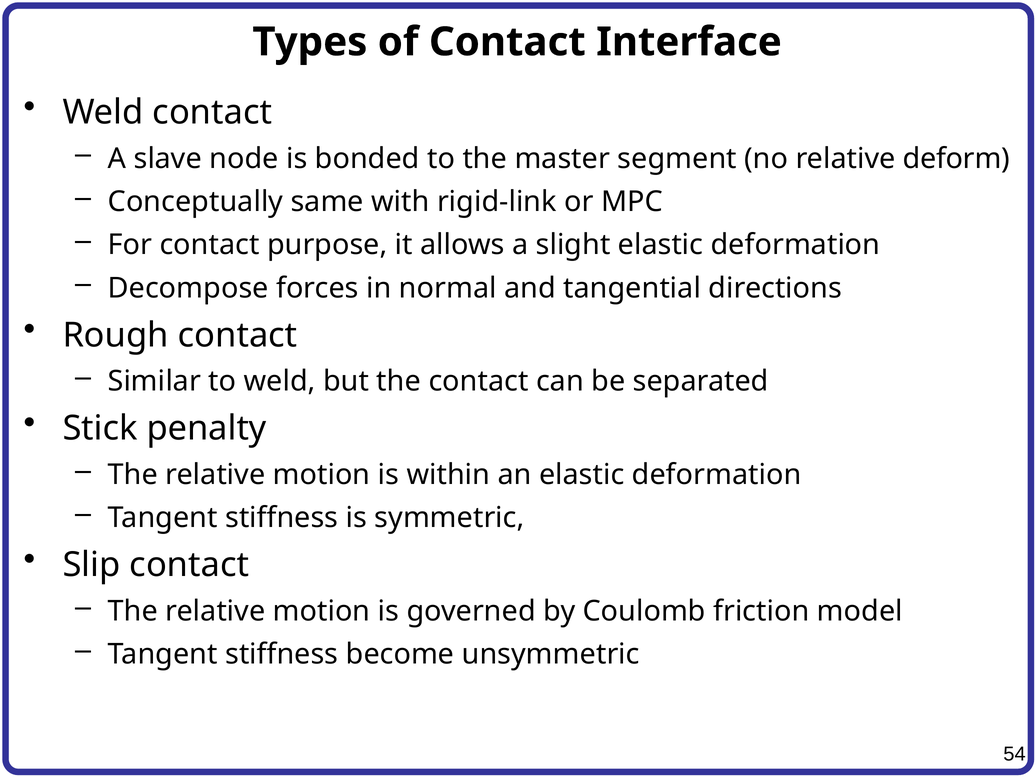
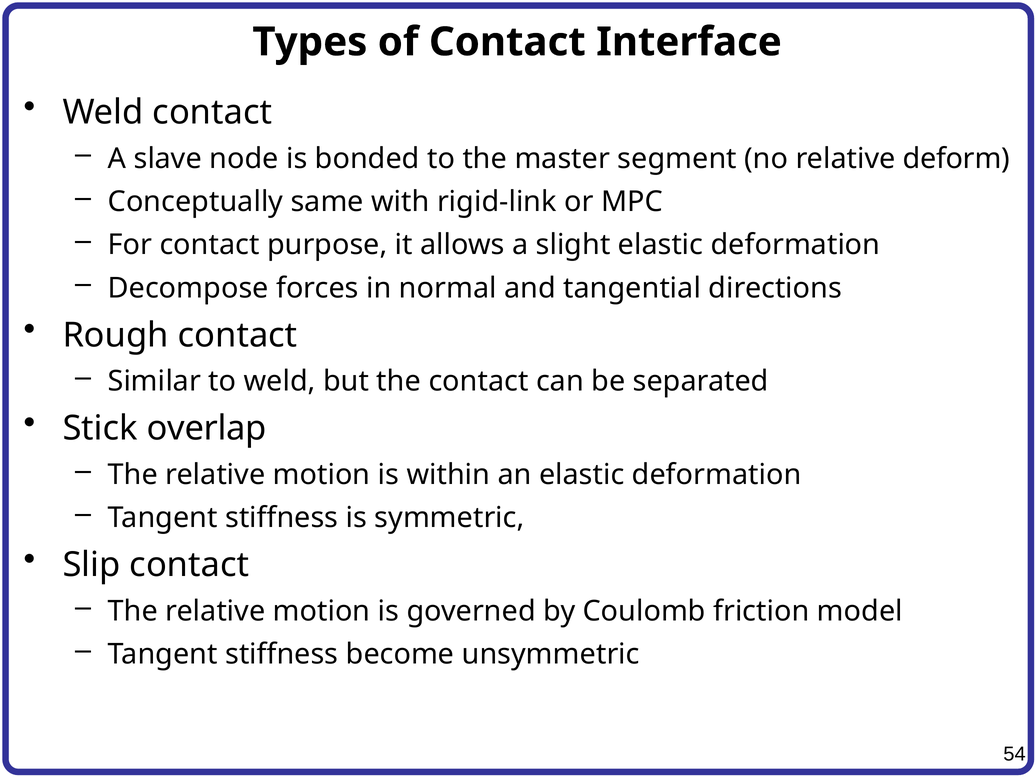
penalty: penalty -> overlap
